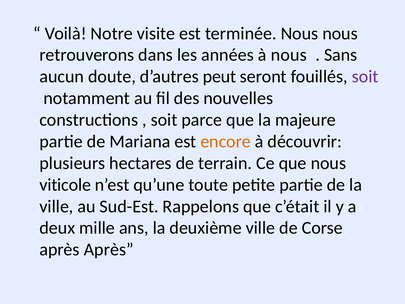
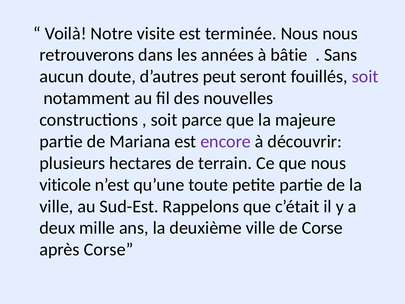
à nous: nous -> bâtie
encore colour: orange -> purple
après Après: Après -> Corse
